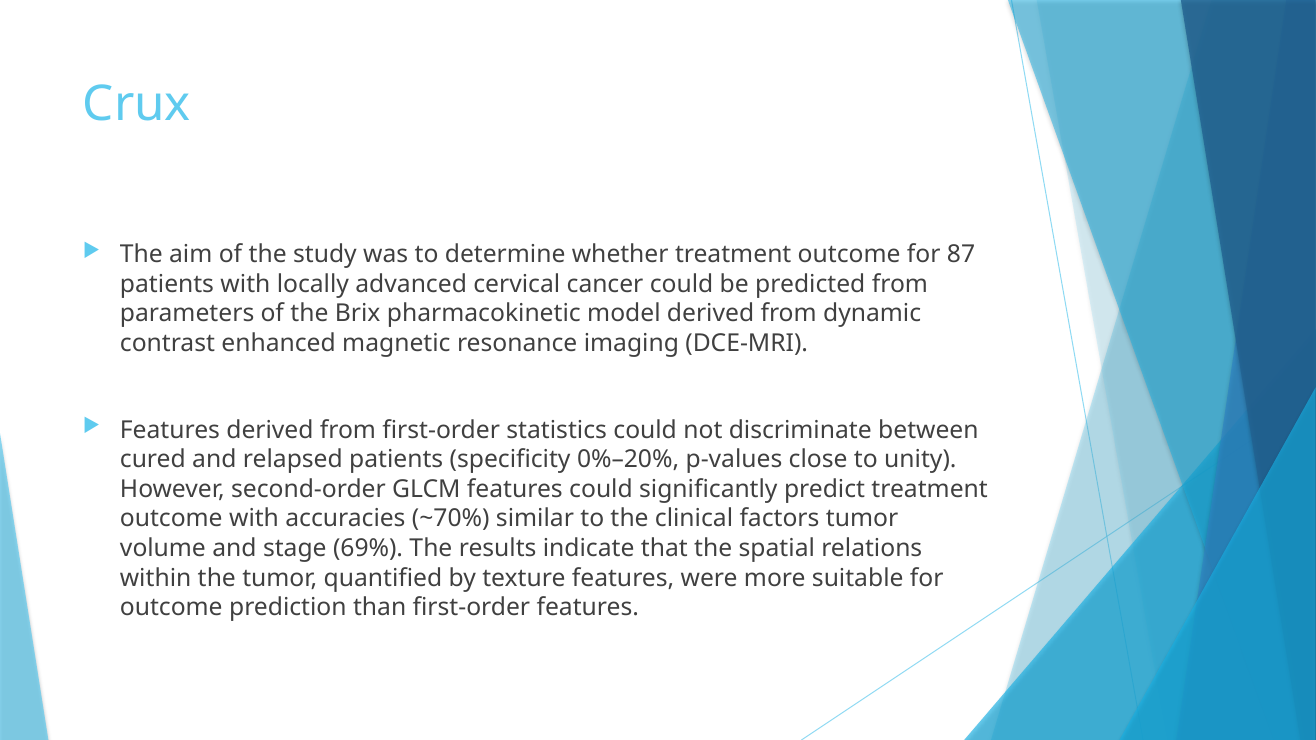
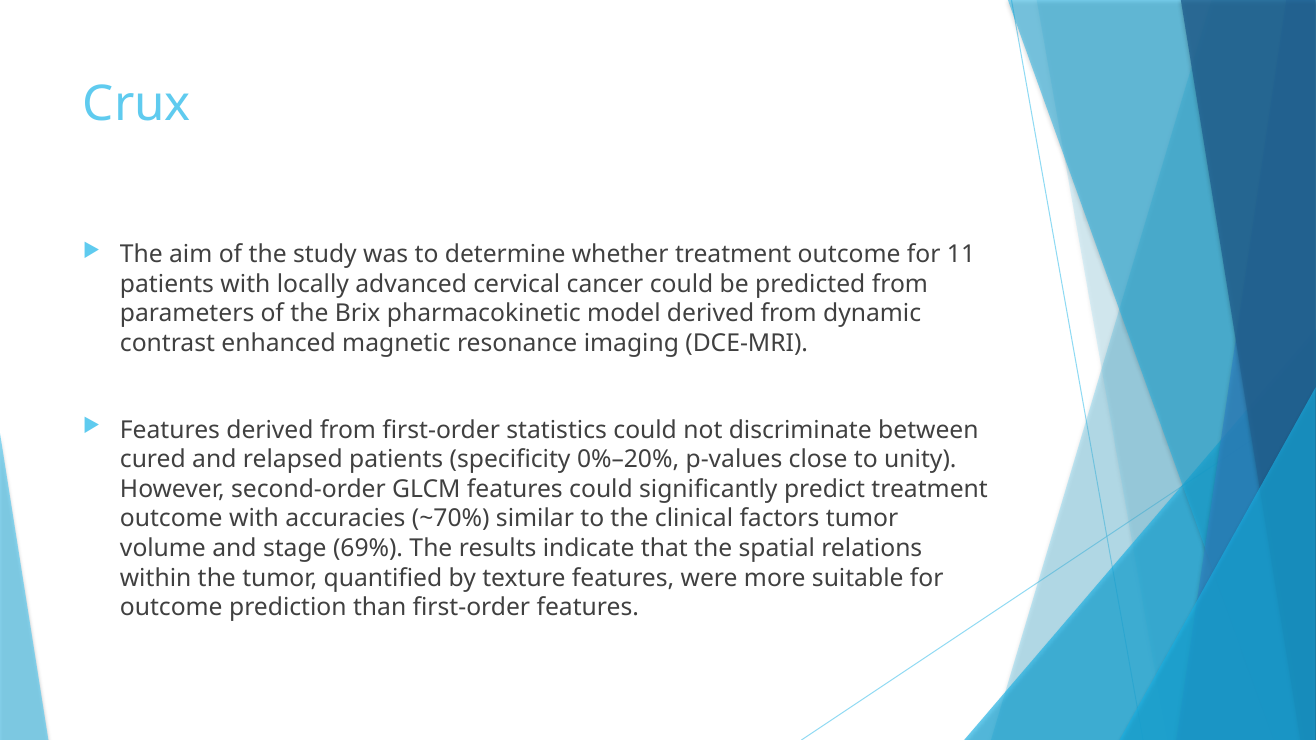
87: 87 -> 11
